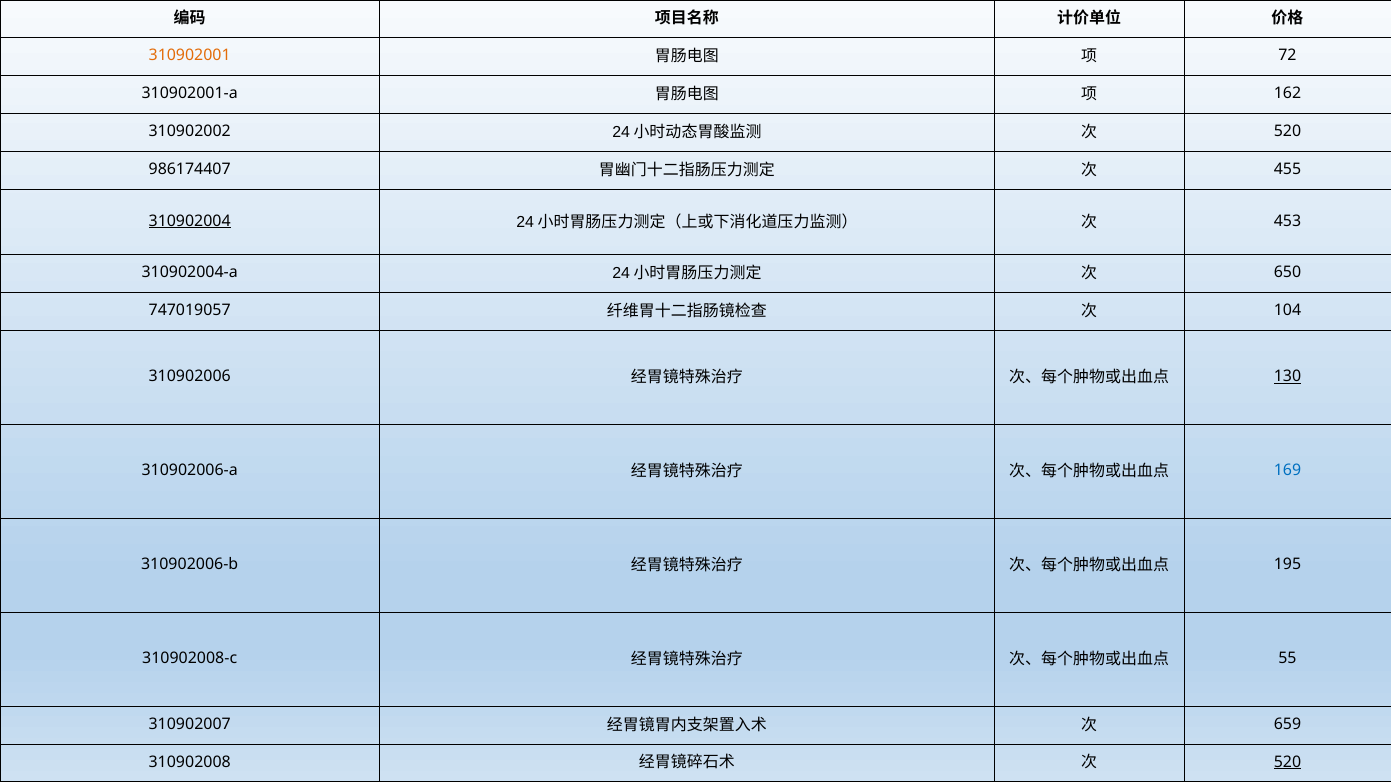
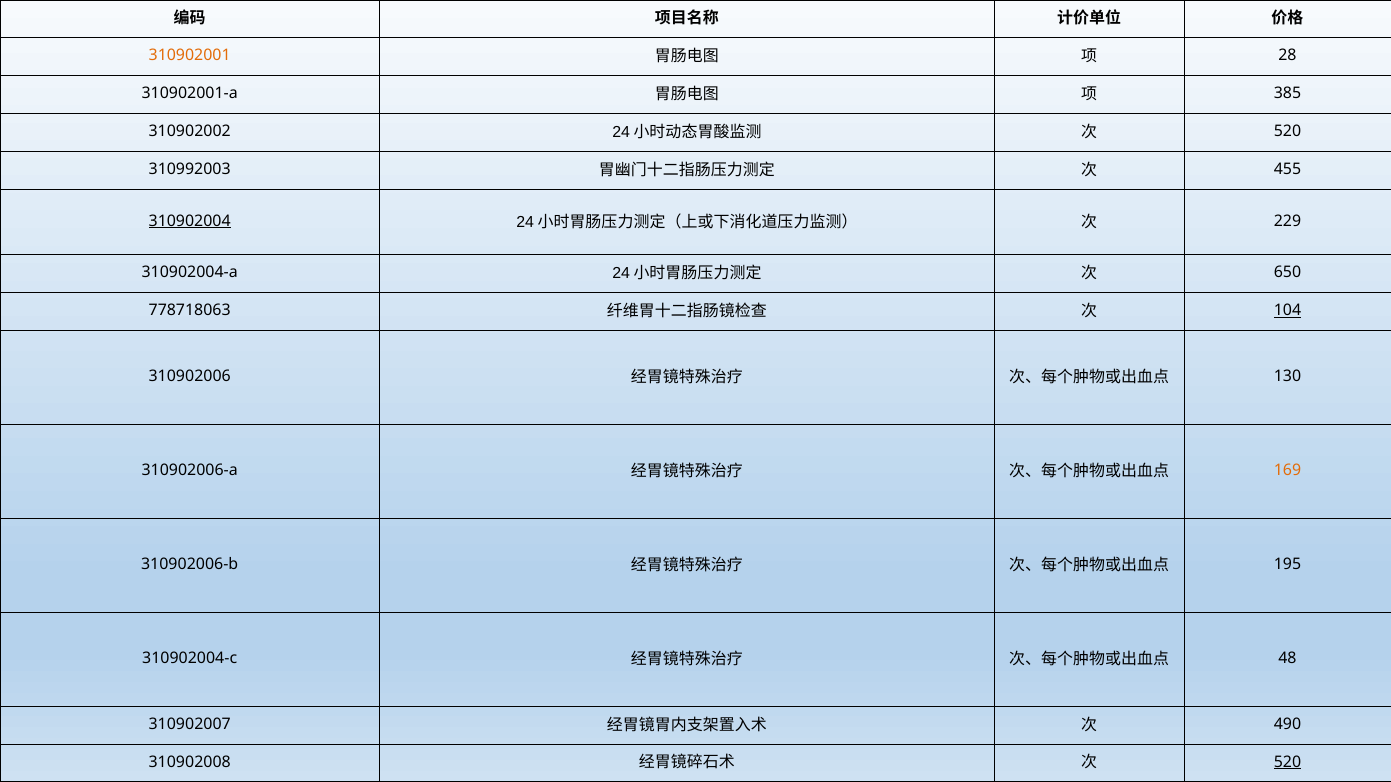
72: 72 -> 28
162: 162 -> 385
986174407: 986174407 -> 310992003
453: 453 -> 229
747019057: 747019057 -> 778718063
104 underline: none -> present
130 underline: present -> none
169 colour: blue -> orange
310902008-c: 310902008-c -> 310902004-c
55: 55 -> 48
659: 659 -> 490
